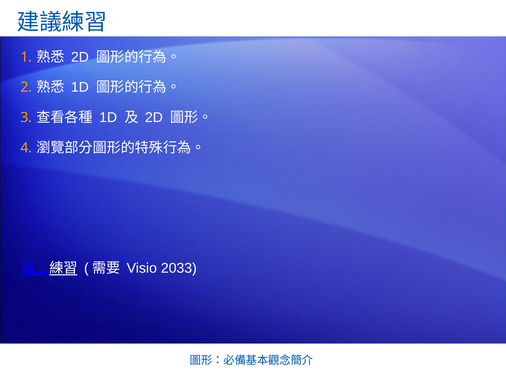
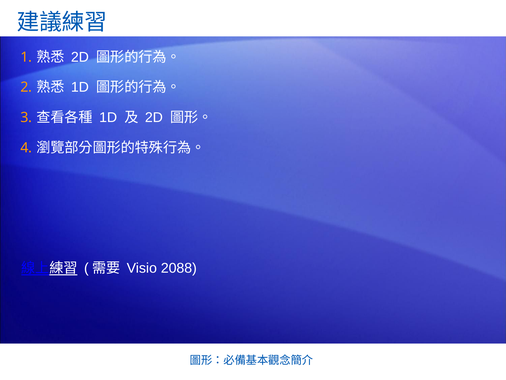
2033: 2033 -> 2088
